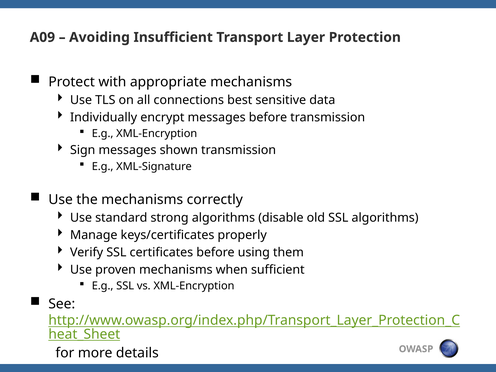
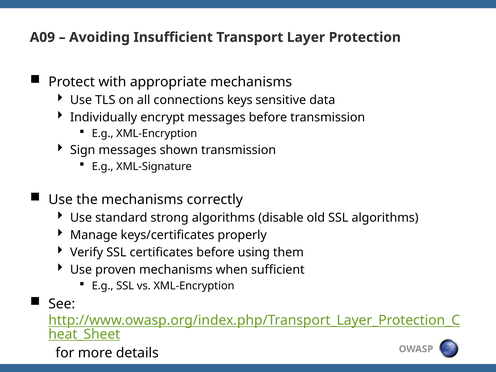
best: best -> keys
